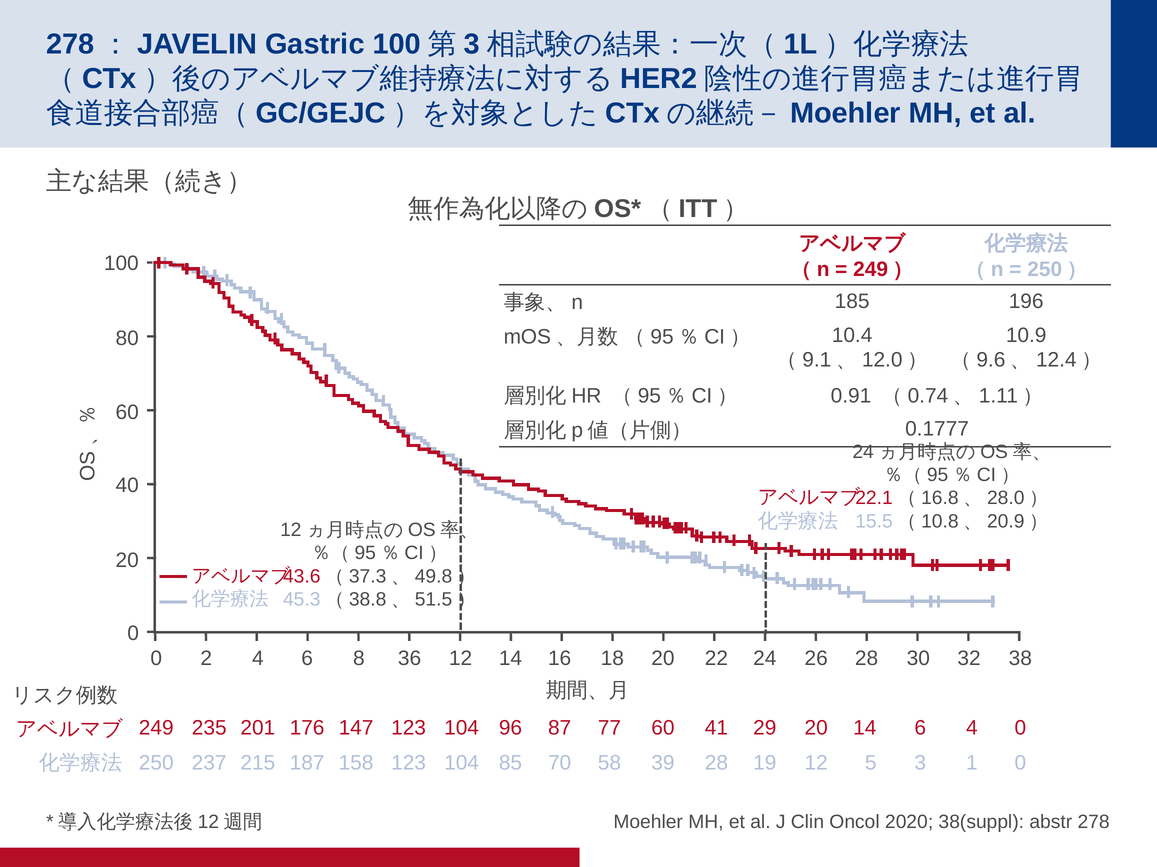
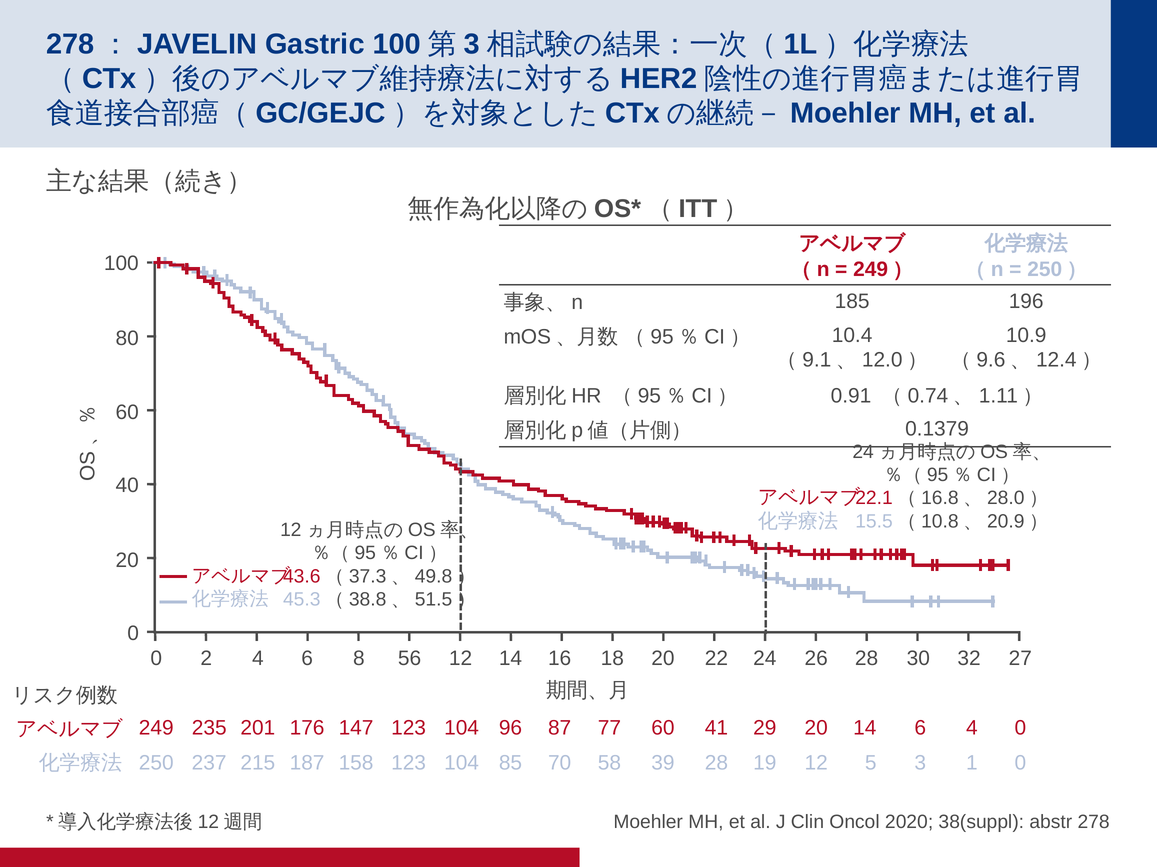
0.1777: 0.1777 -> 0.1379
36: 36 -> 56
38: 38 -> 27
